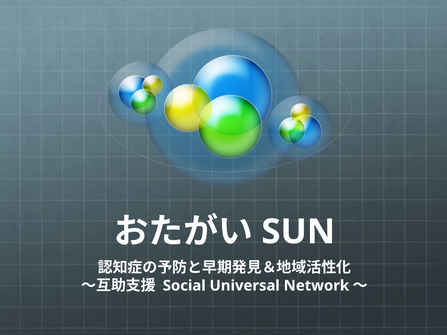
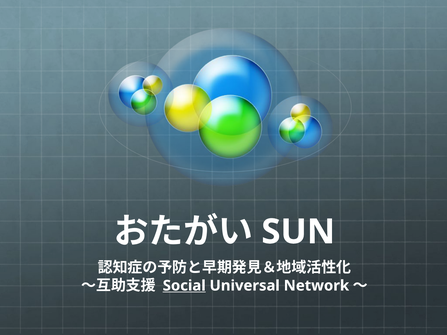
Social underline: none -> present
